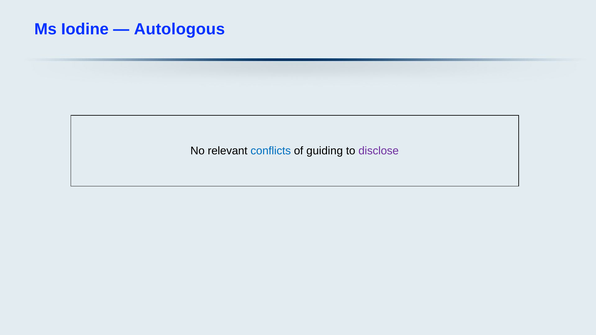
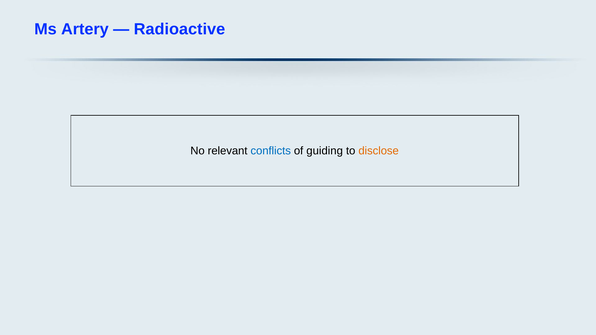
Iodine: Iodine -> Artery
Autologous: Autologous -> Radioactive
disclose colour: purple -> orange
